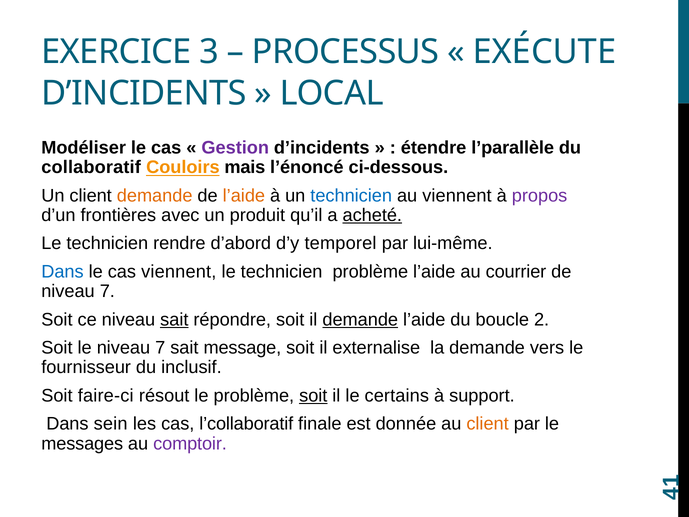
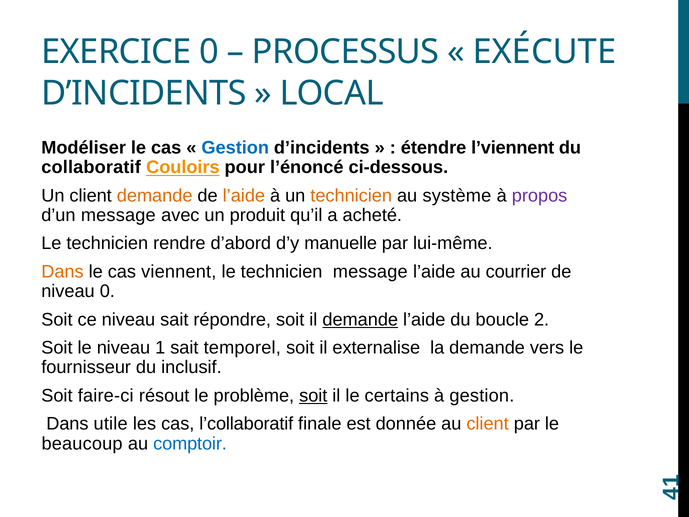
EXERCICE 3: 3 -> 0
Gestion at (235, 148) colour: purple -> blue
l’parallèle: l’parallèle -> l’viennent
mais: mais -> pour
technicien at (351, 196) colour: blue -> orange
au viennent: viennent -> système
d’un frontières: frontières -> message
acheté underline: present -> none
temporel: temporel -> manuelle
Dans at (62, 272) colour: blue -> orange
technicien problème: problème -> message
7 at (107, 291): 7 -> 0
sait at (174, 319) underline: present -> none
le niveau 7: 7 -> 1
message: message -> temporel
à support: support -> gestion
sein: sein -> utile
messages: messages -> beaucoup
comptoir colour: purple -> blue
